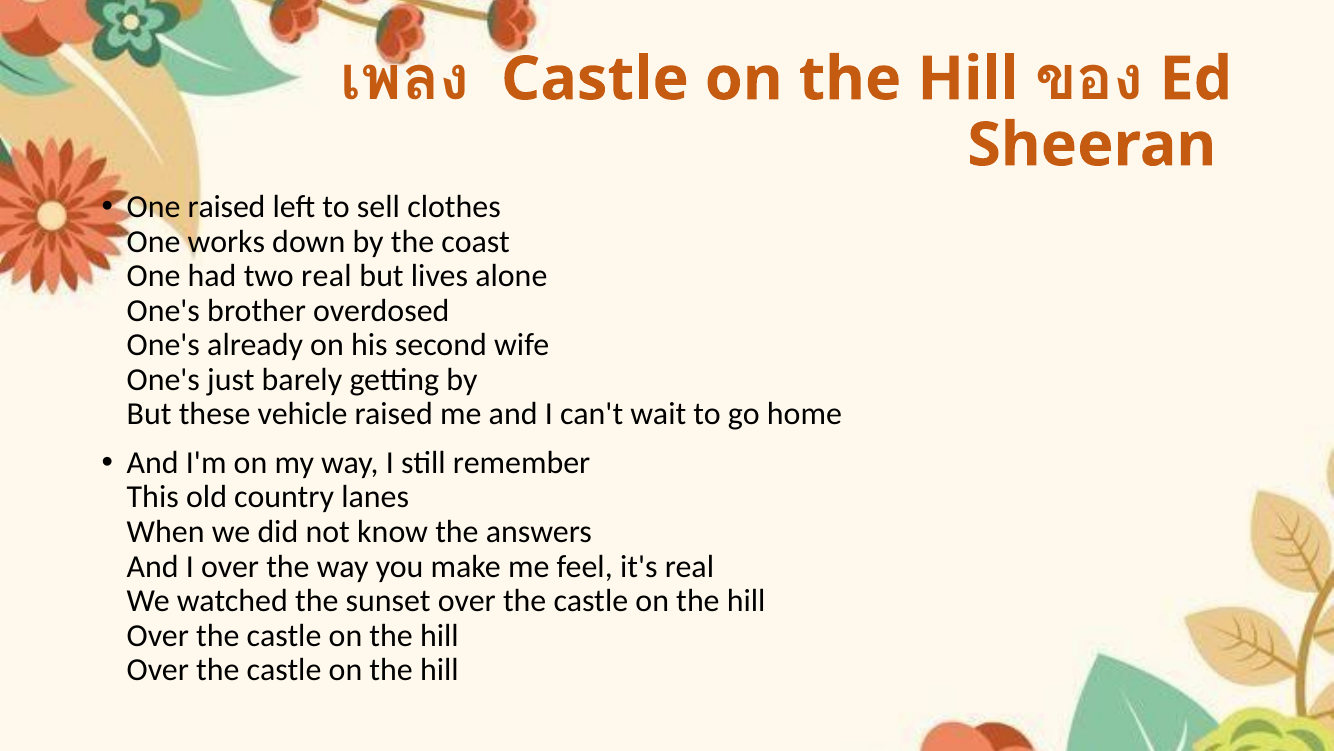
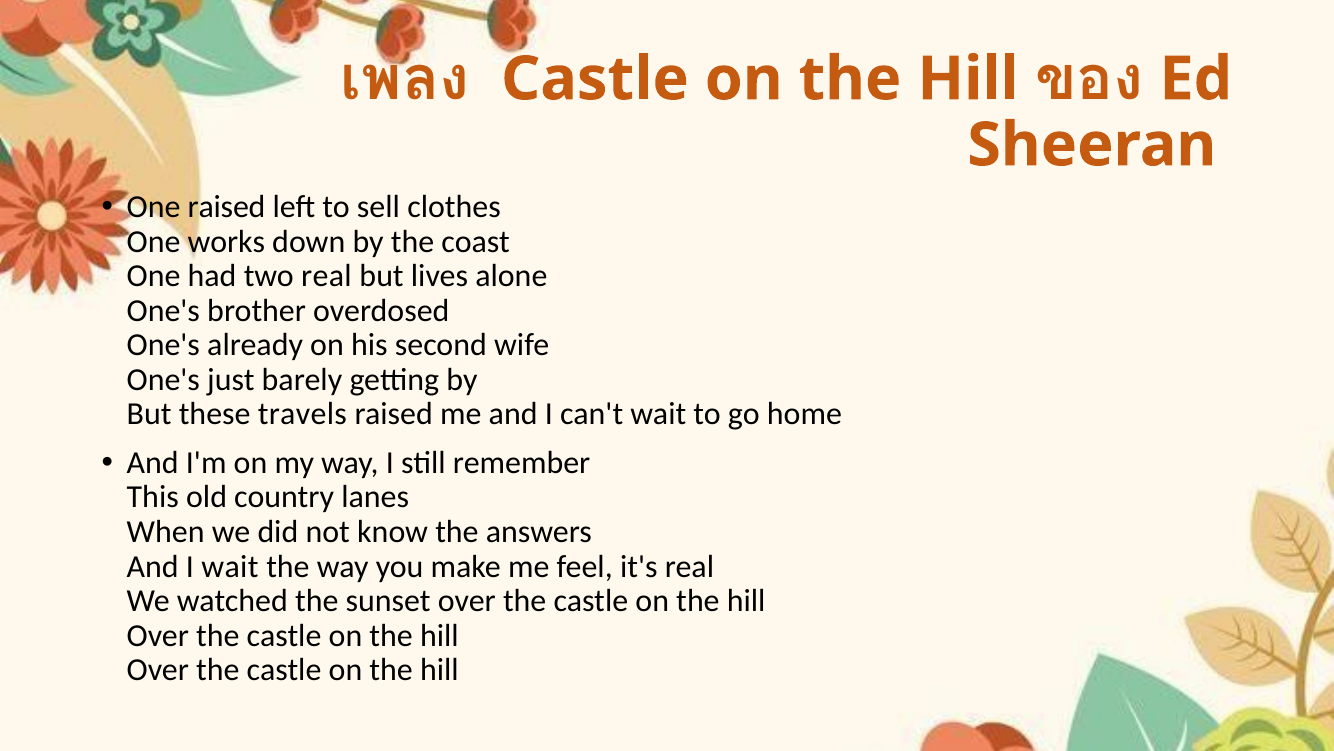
vehicle: vehicle -> travels
I over: over -> wait
